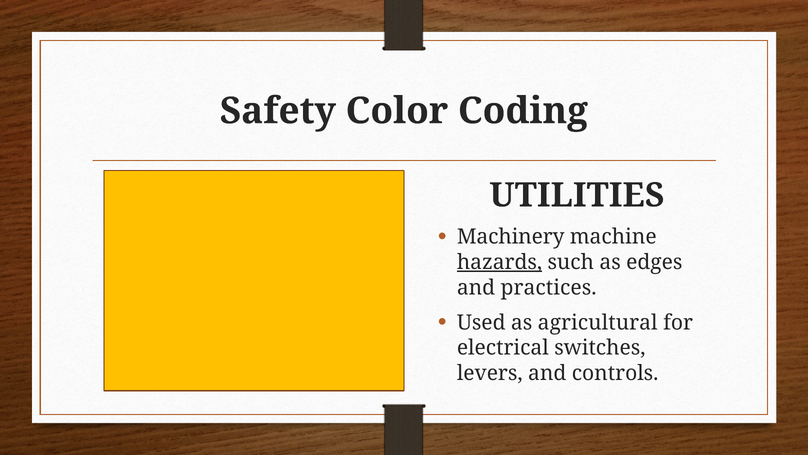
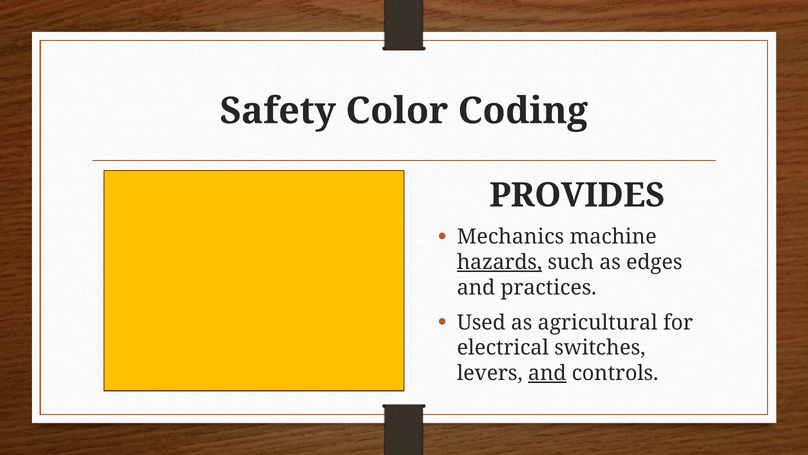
UTILITIES: UTILITIES -> PROVIDES
Machinery: Machinery -> Mechanics
and at (547, 373) underline: none -> present
